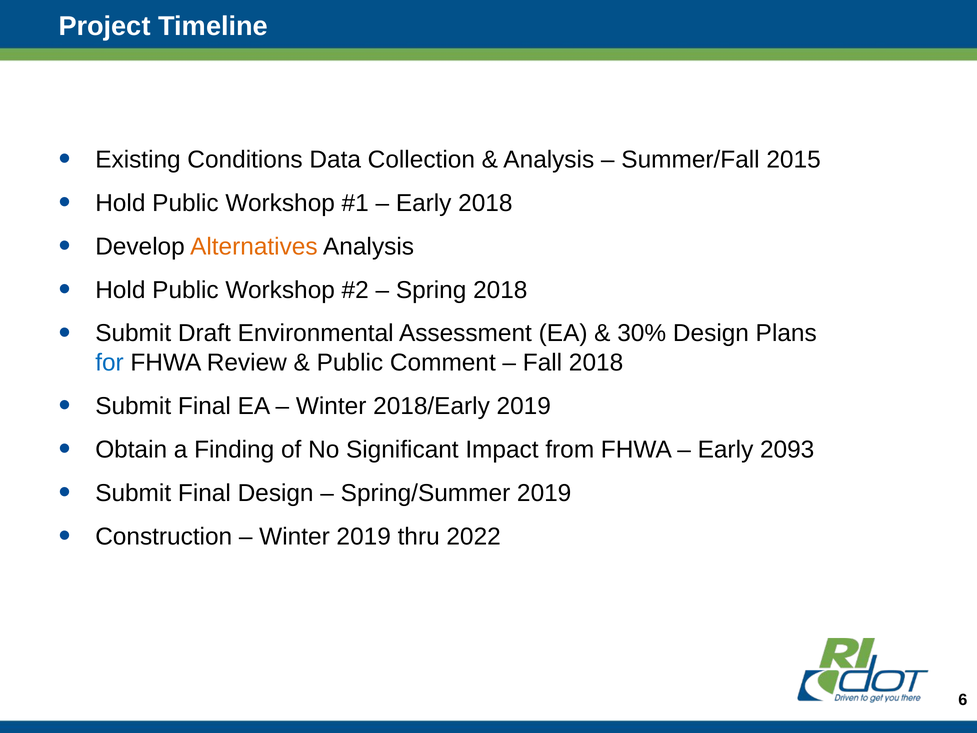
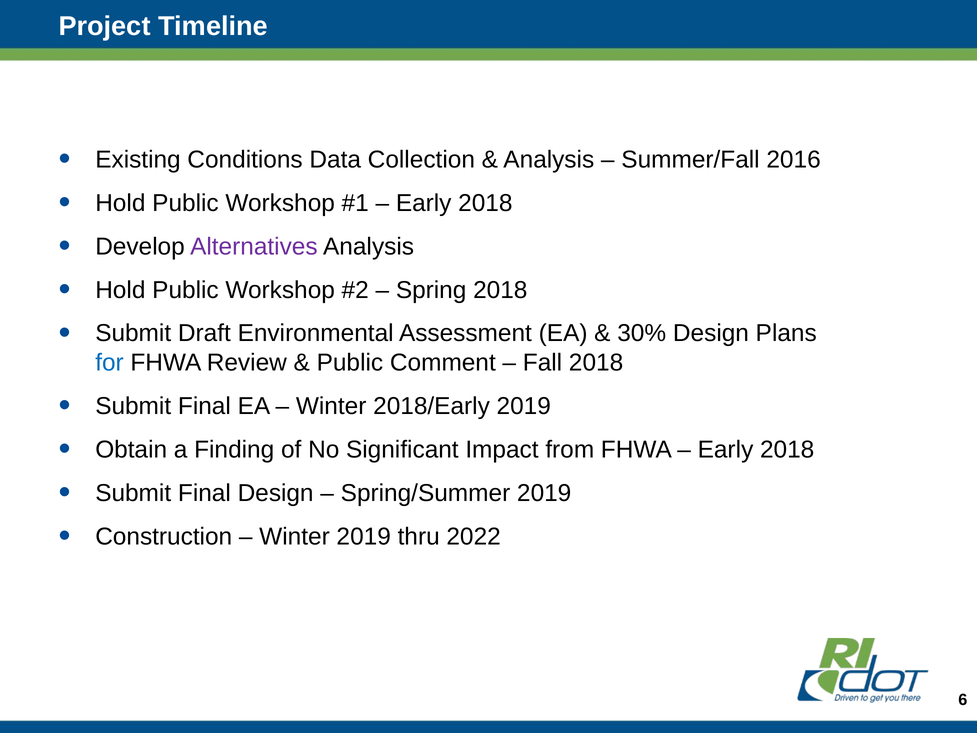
2015: 2015 -> 2016
Alternatives colour: orange -> purple
2093 at (787, 449): 2093 -> 2018
